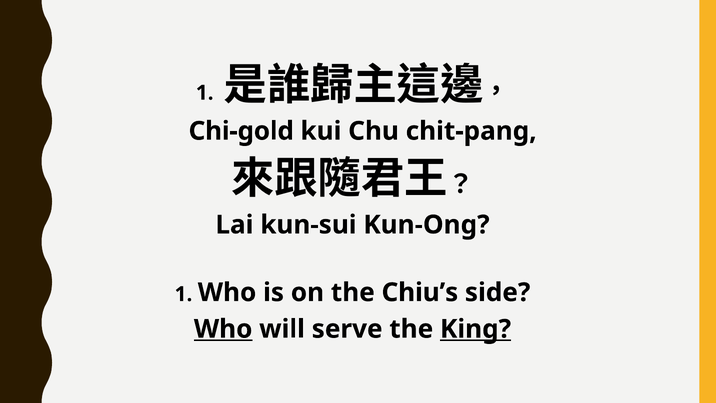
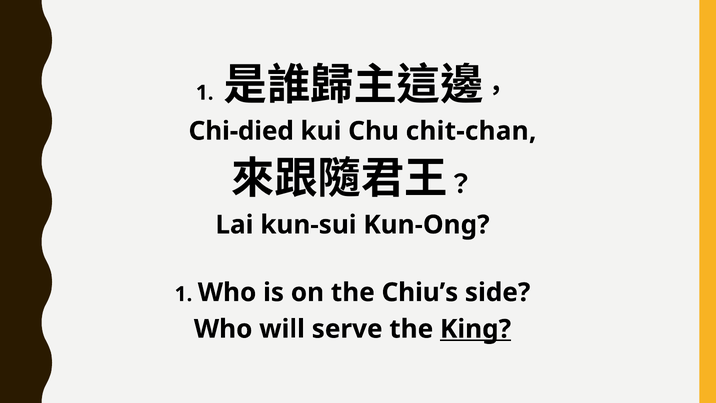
Chi-gold: Chi-gold -> Chi-died
chit-pang: chit-pang -> chit-chan
Who at (223, 329) underline: present -> none
